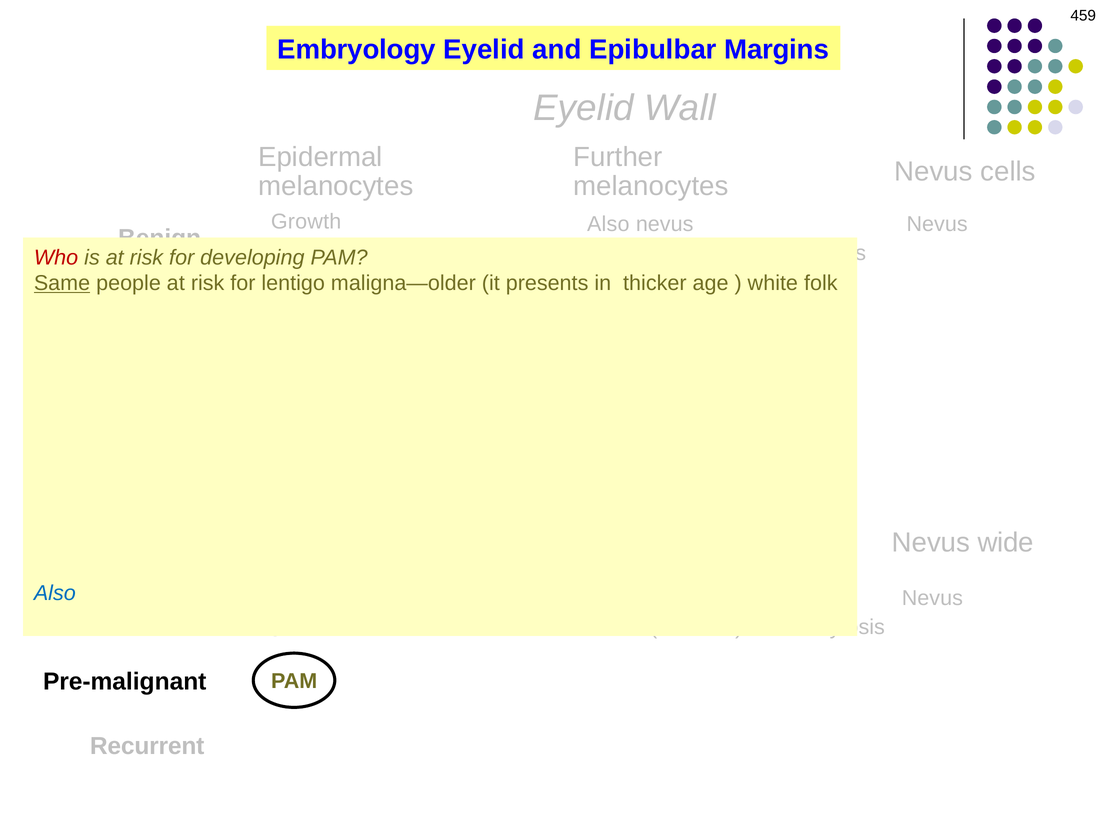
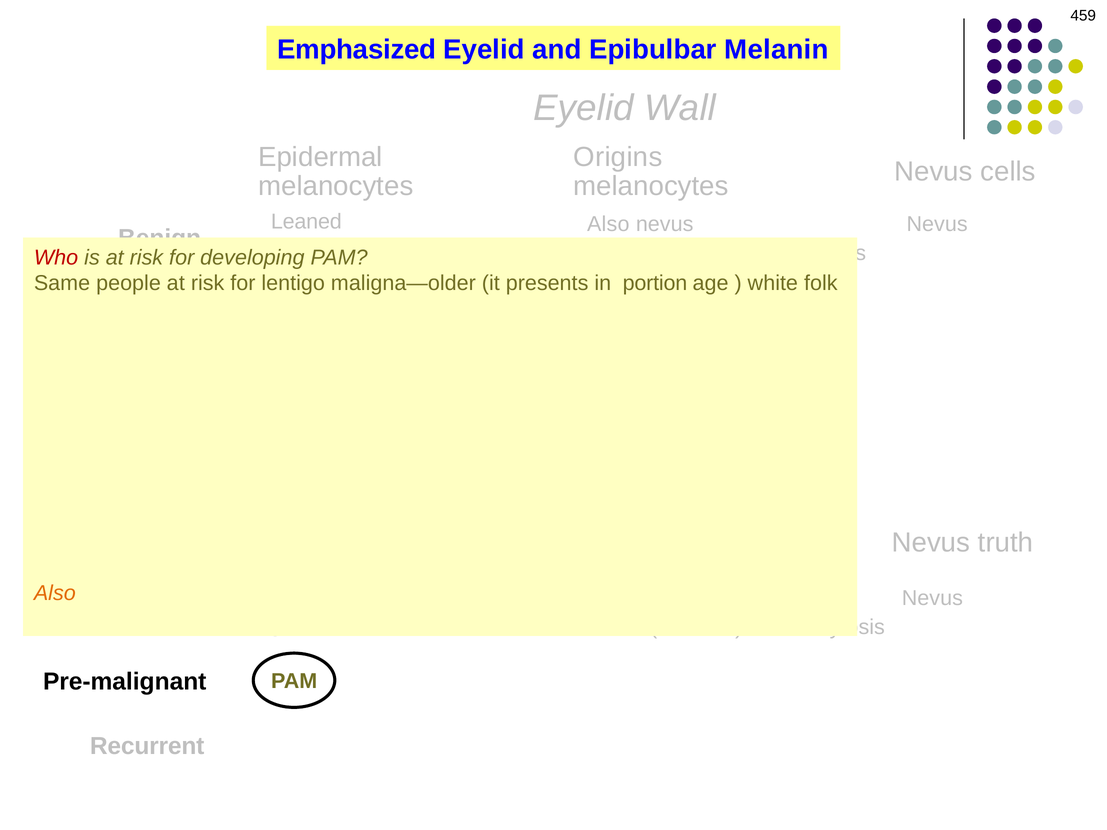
Embryology: Embryology -> Emphasized
Margins: Margins -> Melanin
Further: Further -> Origins
Growth at (306, 222): Growth -> Leaned
Same underline: present -> none
thicker: thicker -> portion
wide: wide -> truth
Also at (55, 594) colour: blue -> orange
